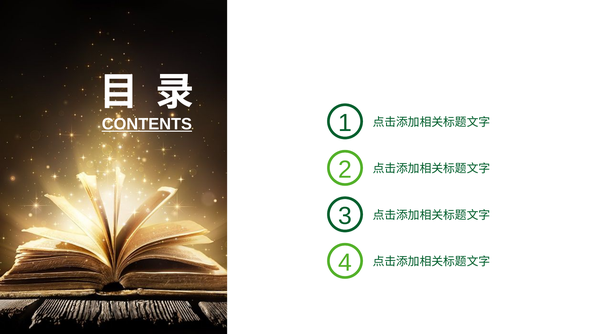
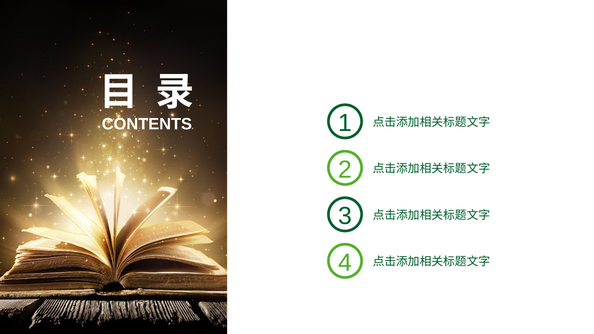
CONTENTS underline: present -> none
